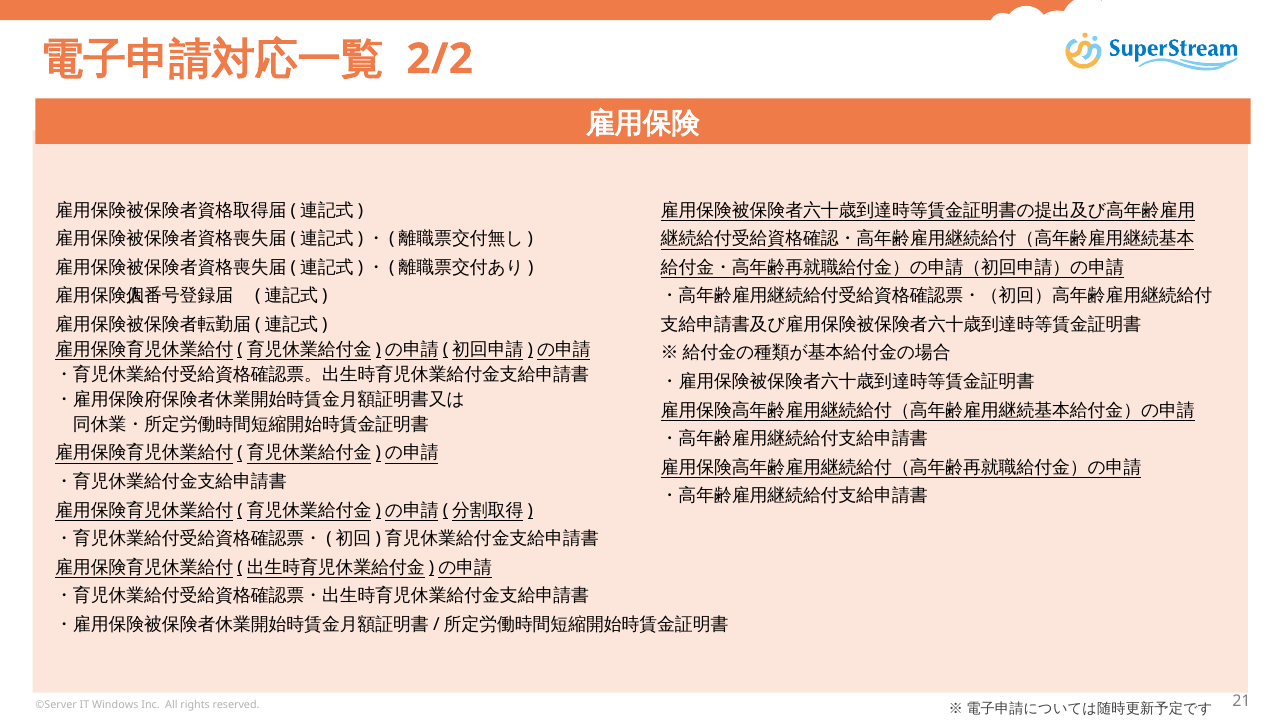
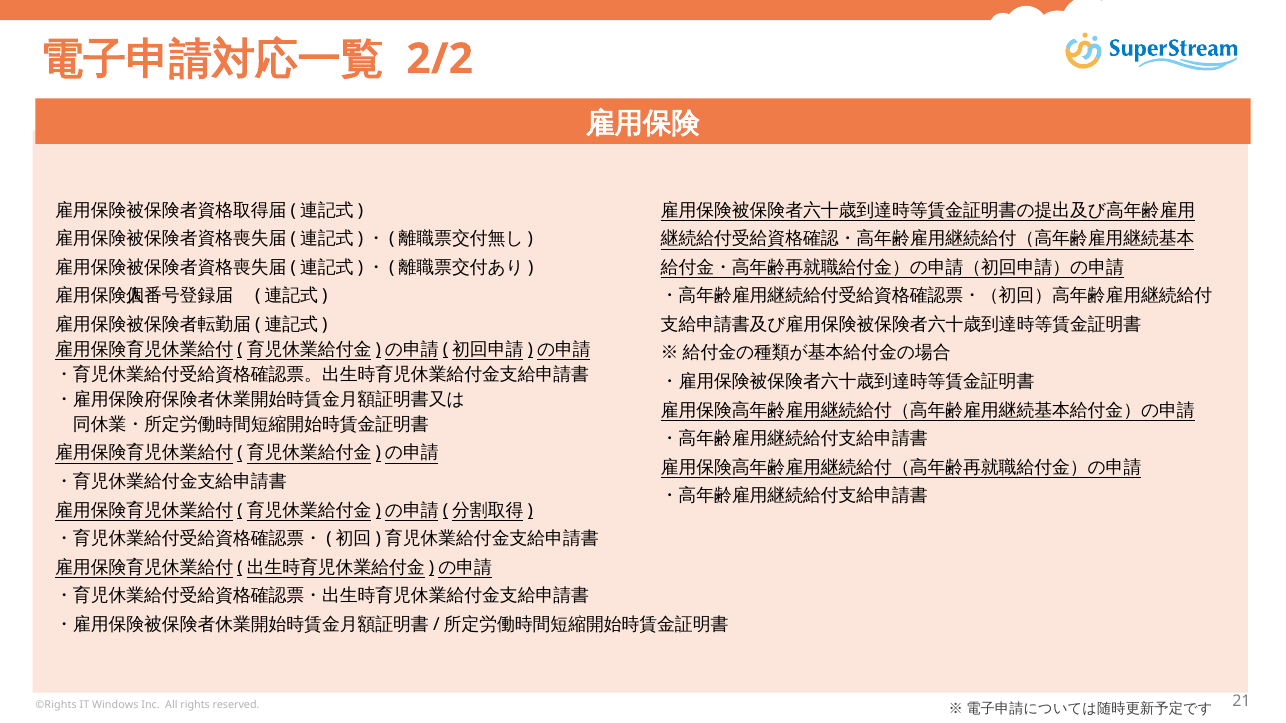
©Server: ©Server -> ©Rights
